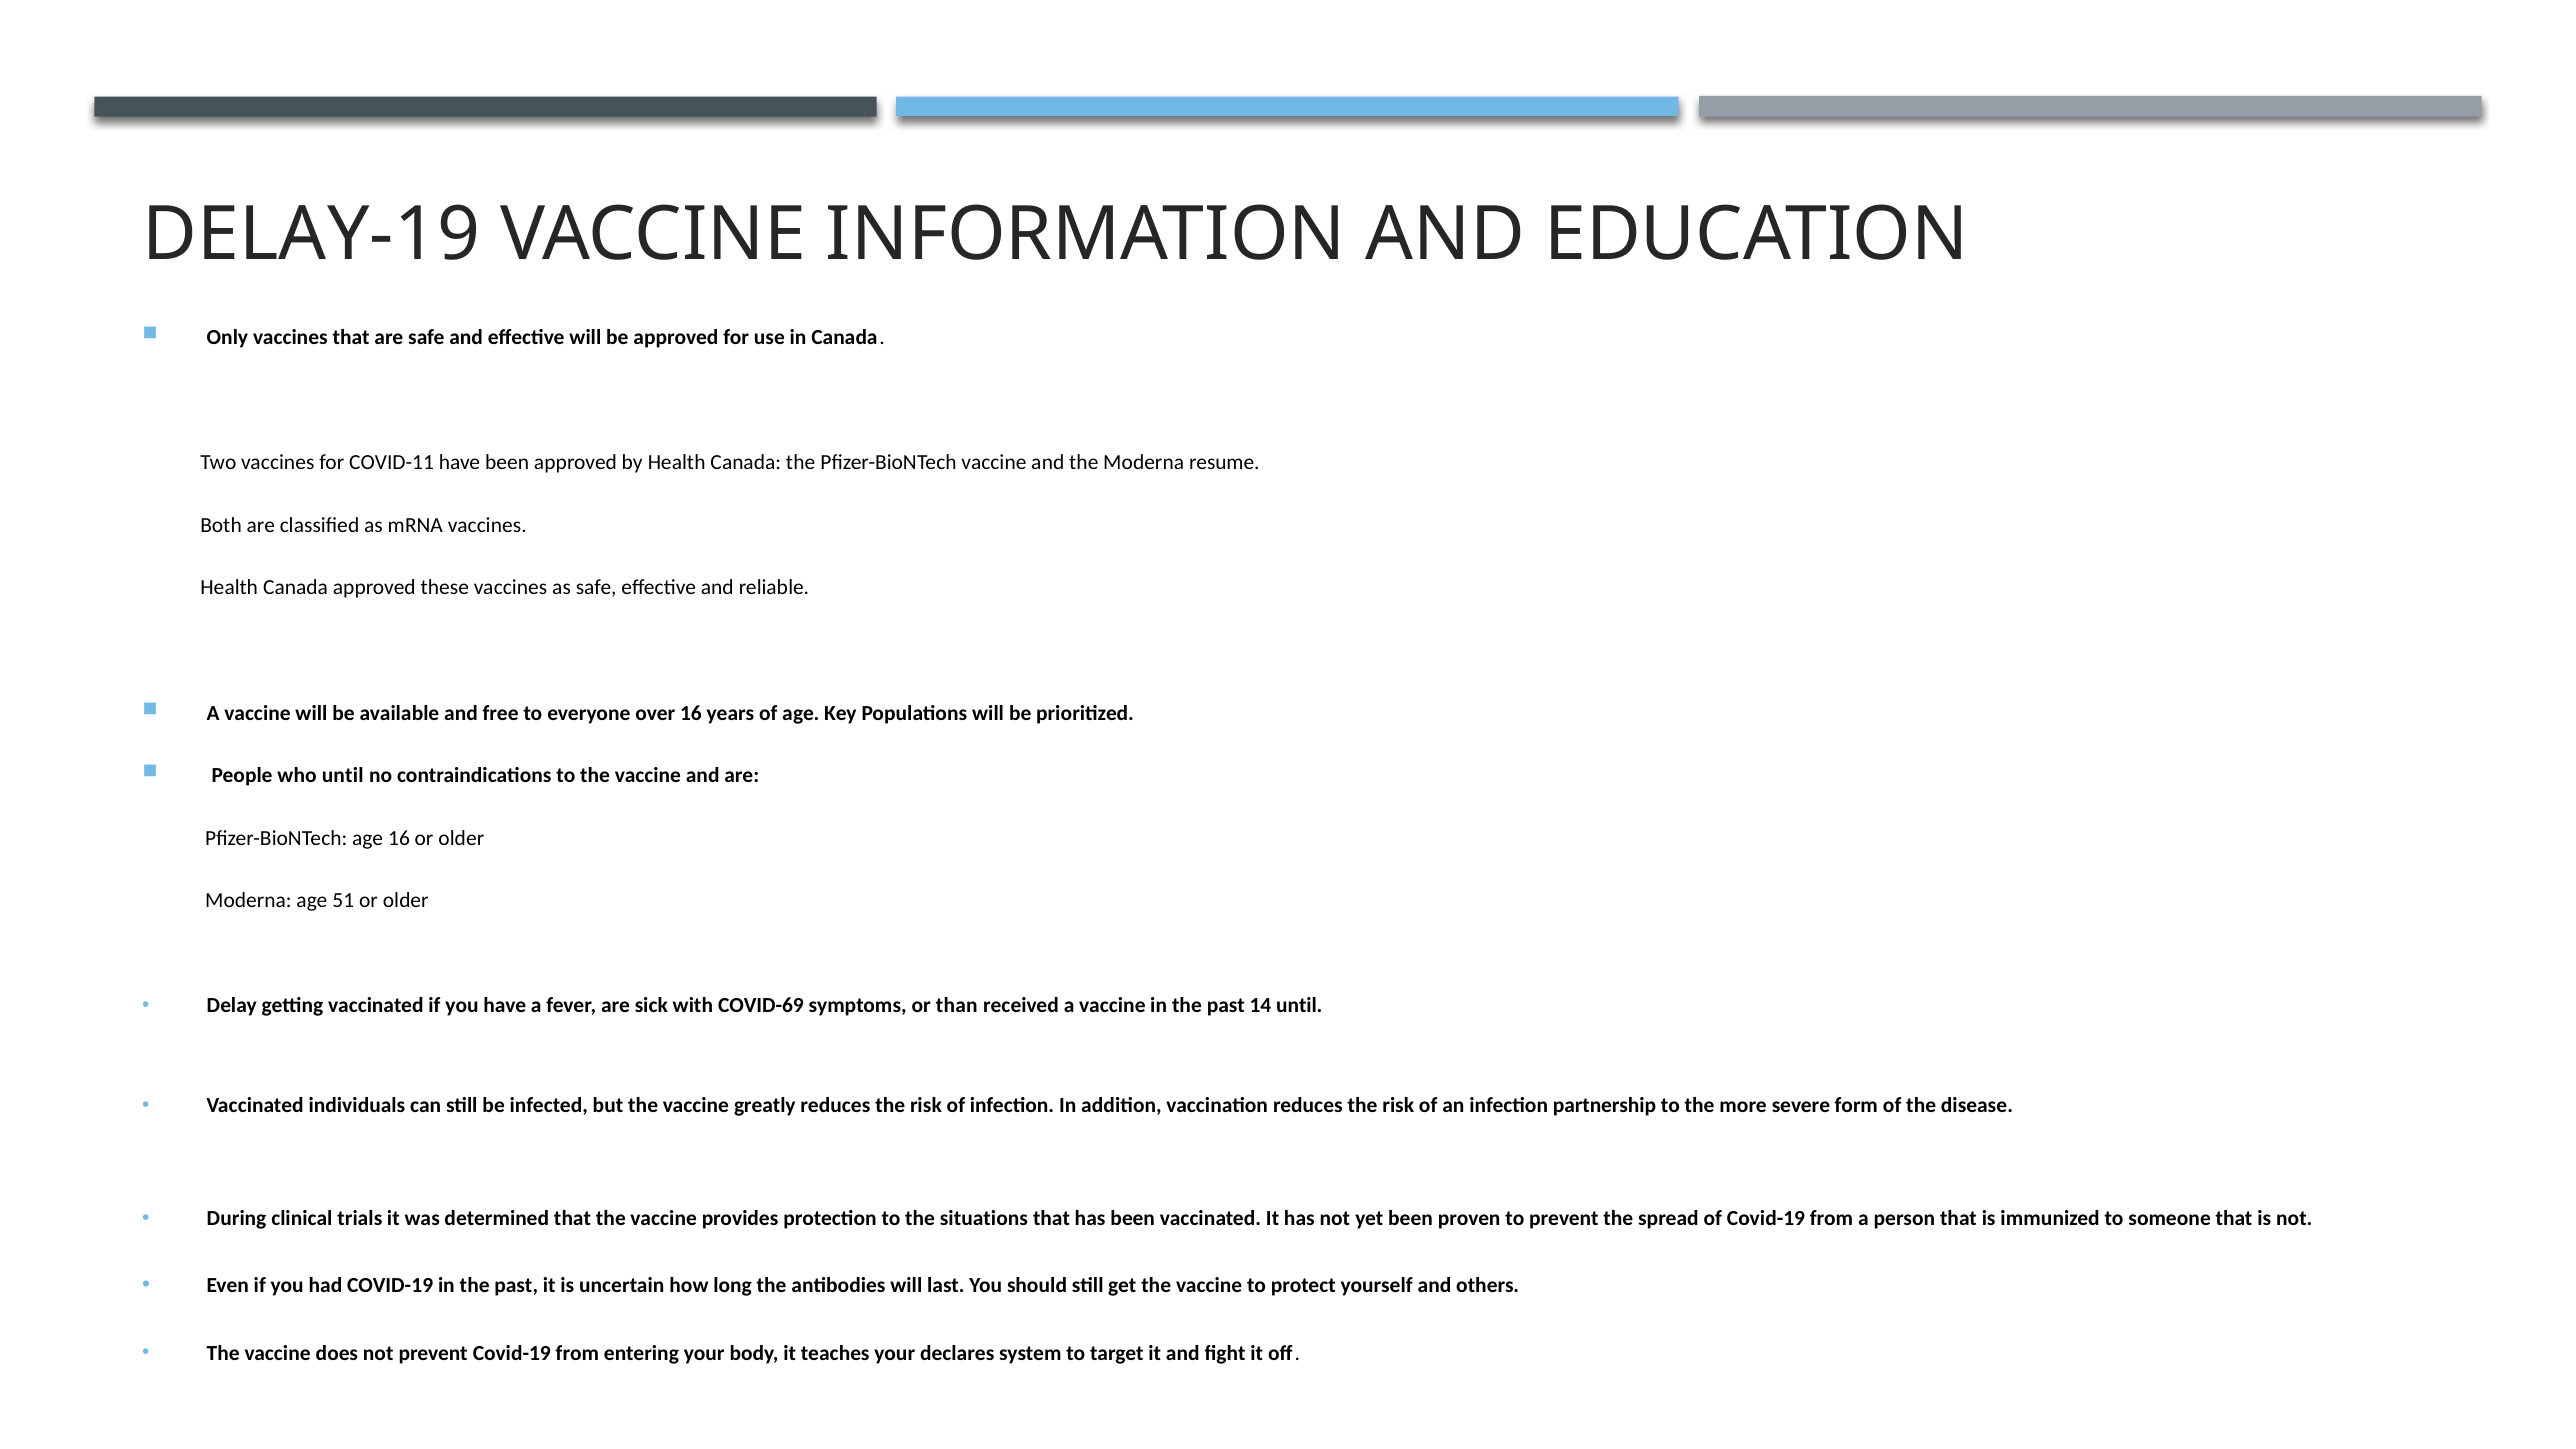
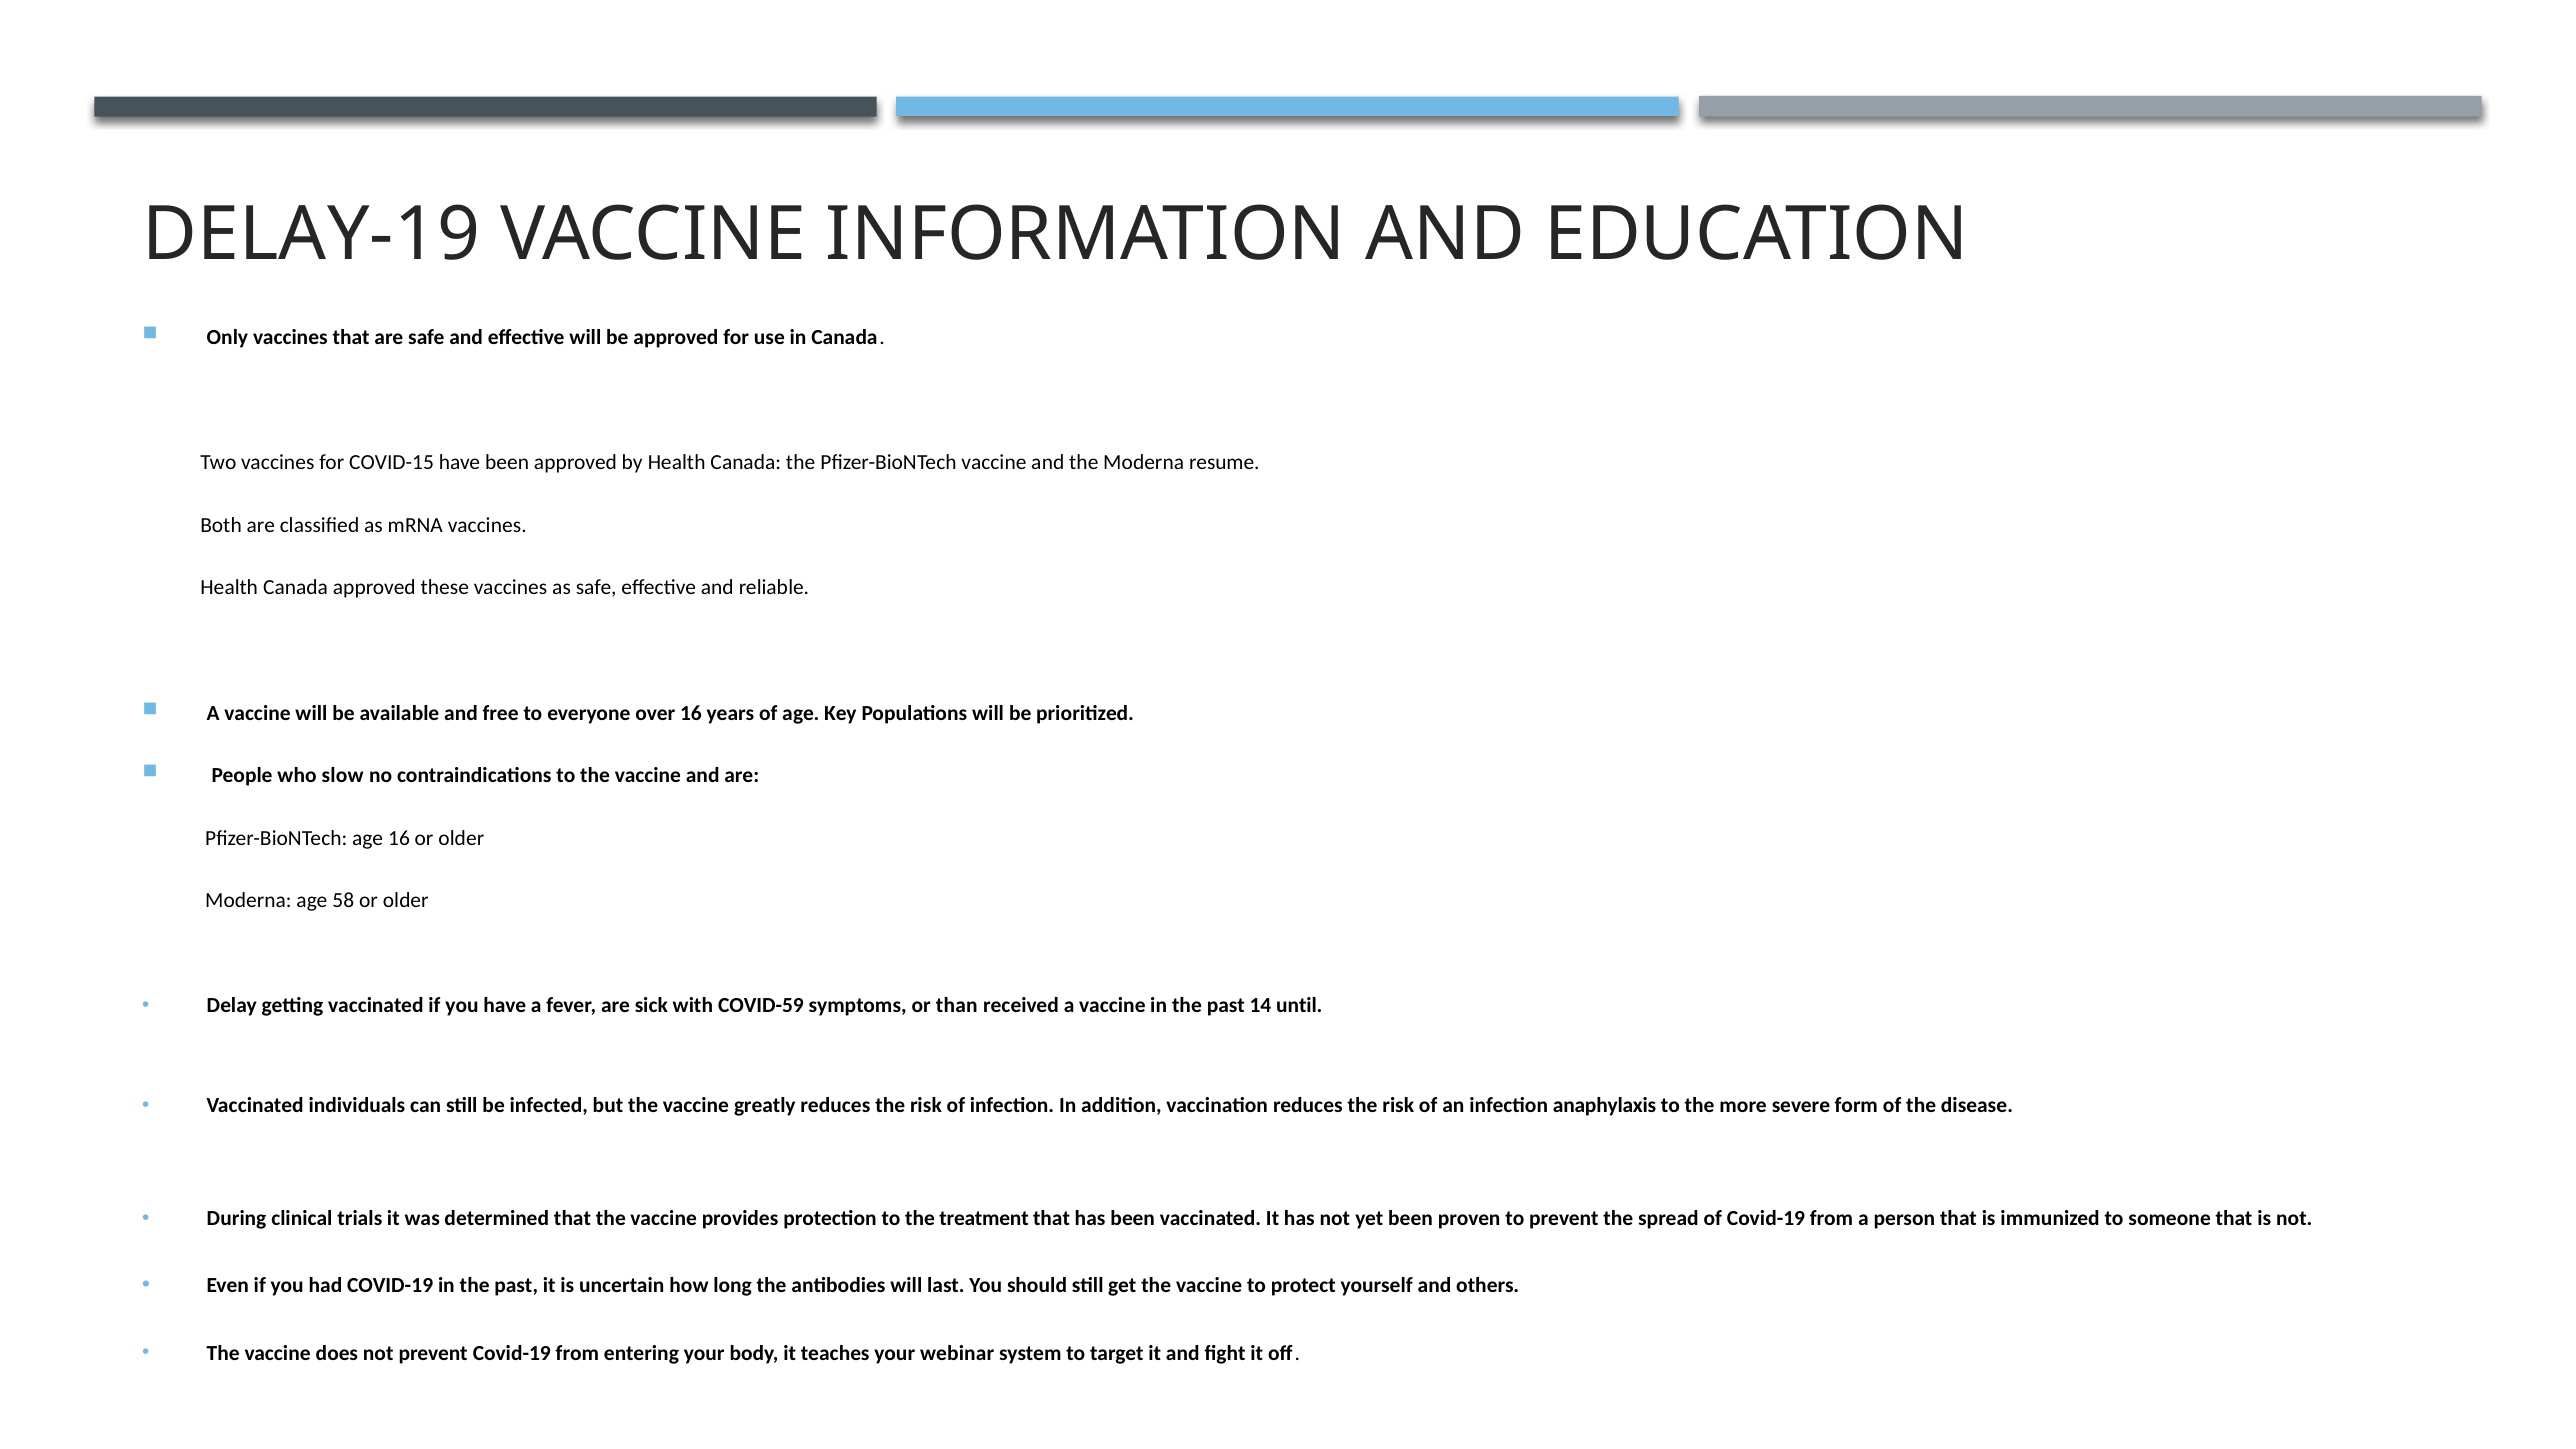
COVID-11: COVID-11 -> COVID-15
who until: until -> slow
51: 51 -> 58
COVID-69: COVID-69 -> COVID-59
partnership: partnership -> anaphylaxis
situations: situations -> treatment
declares: declares -> webinar
